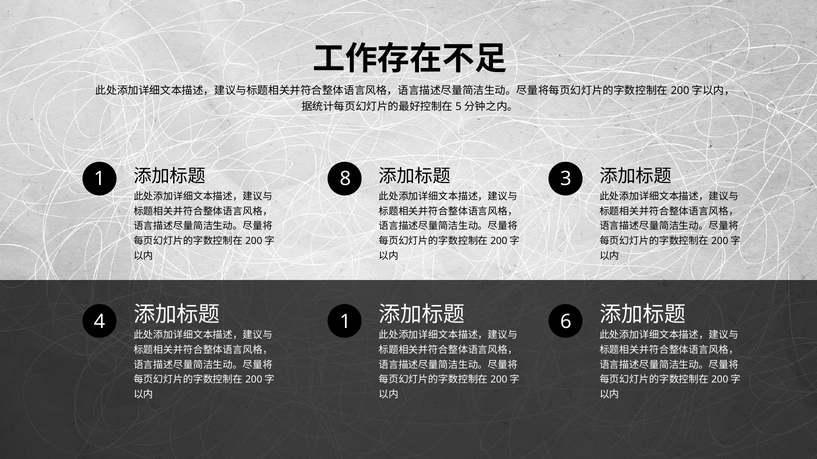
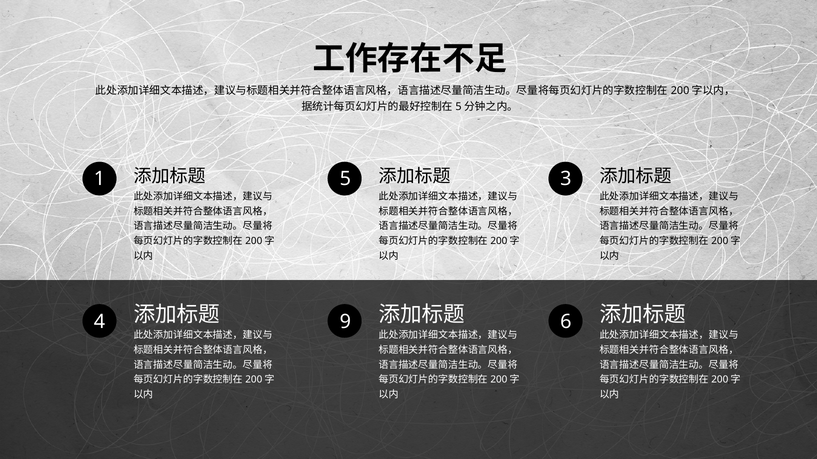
8: 8 -> 5
4 1: 1 -> 9
